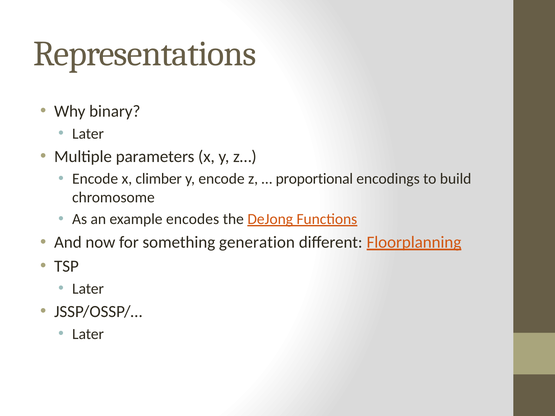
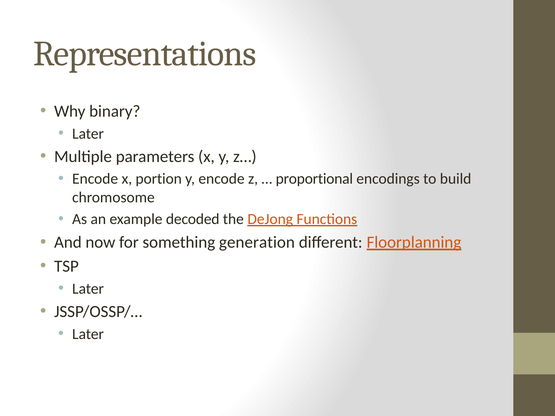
climber: climber -> portion
encodes: encodes -> decoded
